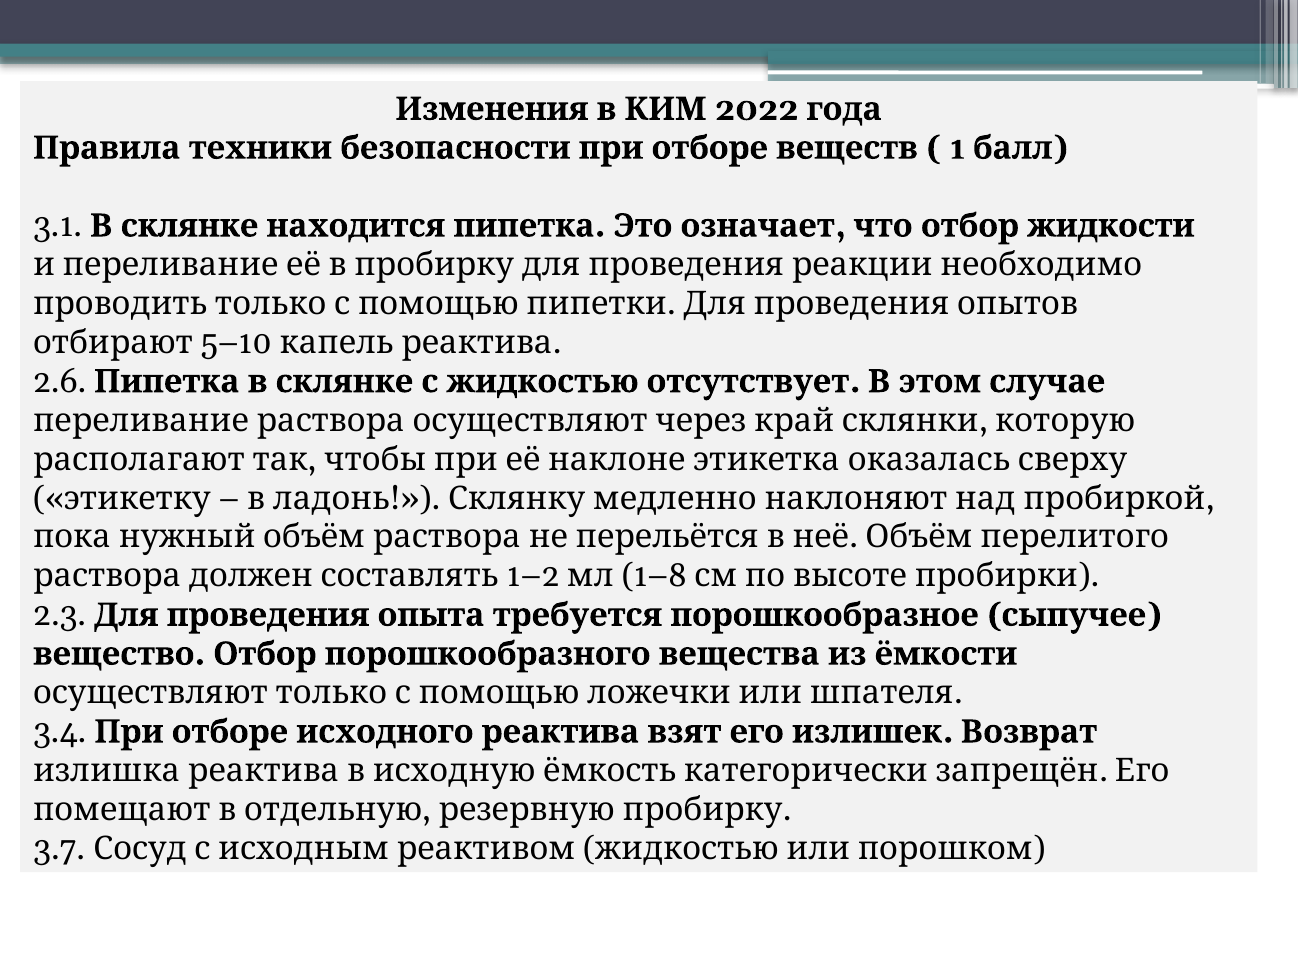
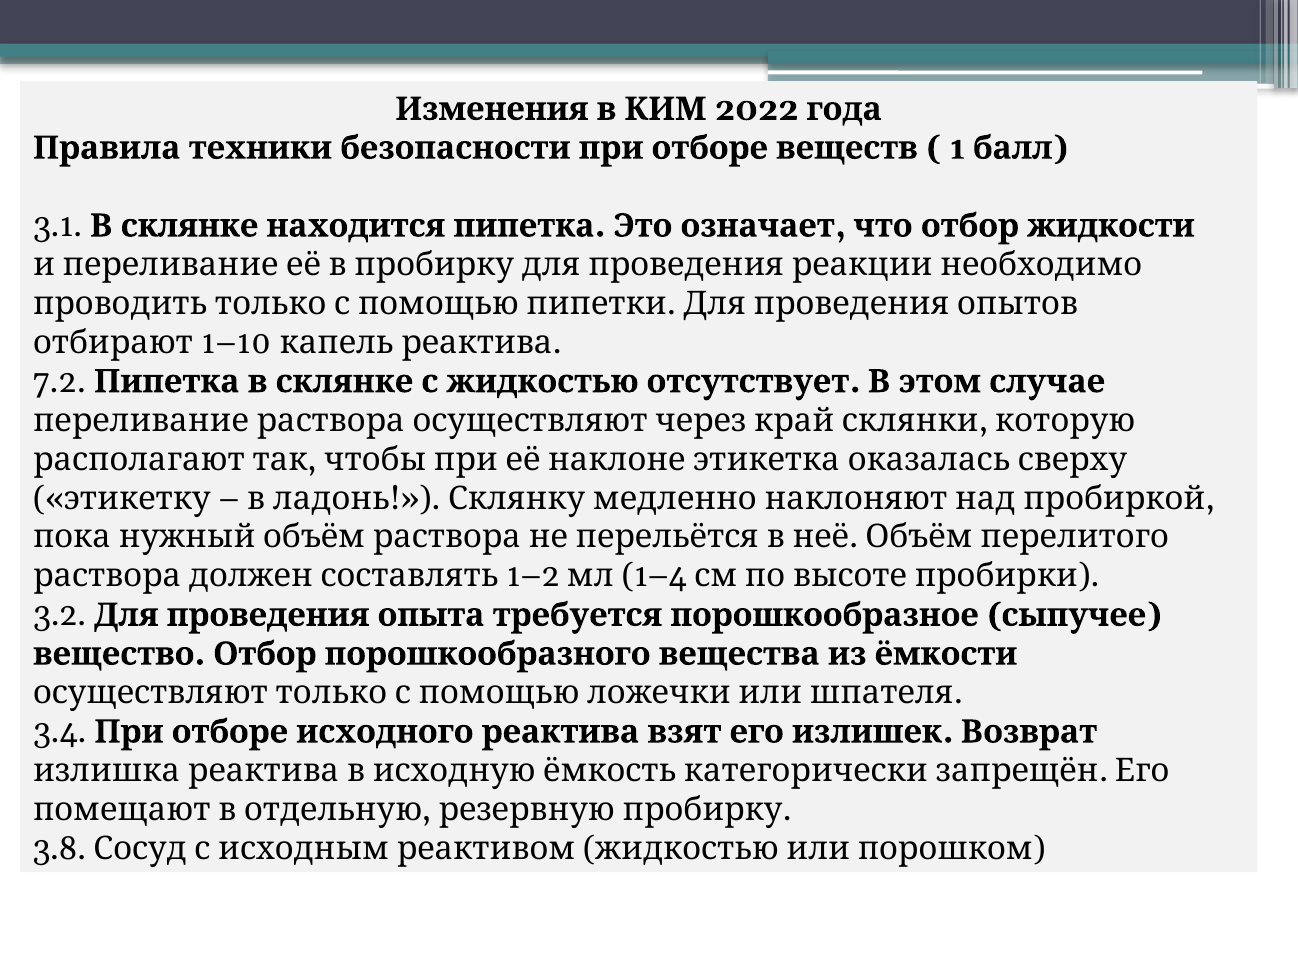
5–10: 5–10 -> 1–10
2.6: 2.6 -> 7.2
1–8: 1–8 -> 1–4
2.3: 2.3 -> 3.2
3.7: 3.7 -> 3.8
